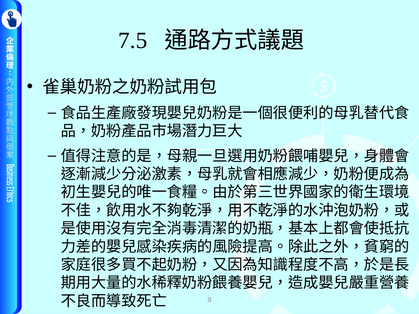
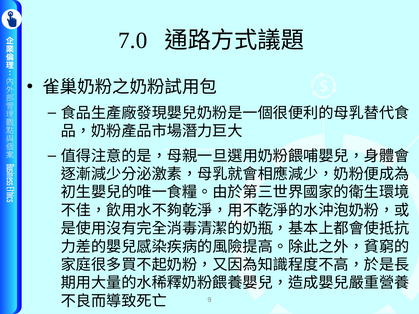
7.5: 7.5 -> 7.0
